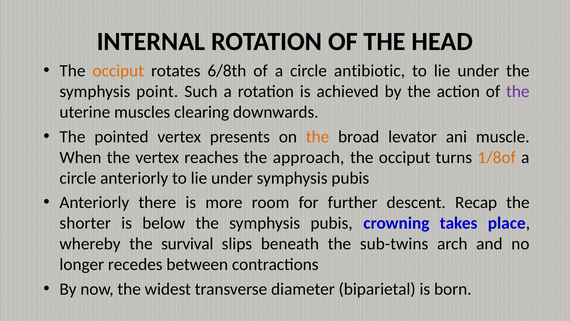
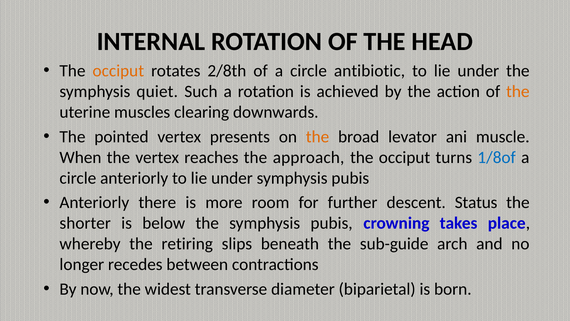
6/8th: 6/8th -> 2/8th
point: point -> quiet
the at (518, 91) colour: purple -> orange
1/8of colour: orange -> blue
Recap: Recap -> Status
survival: survival -> retiring
sub-twins: sub-twins -> sub-guide
